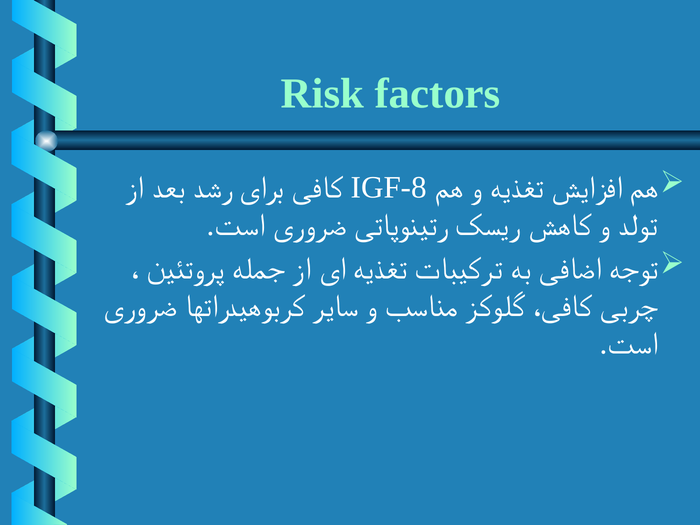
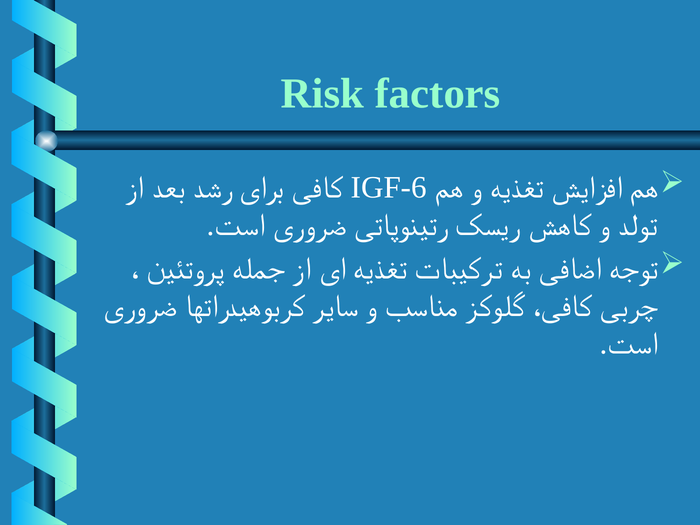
IGF-8: IGF-8 -> IGF-6
